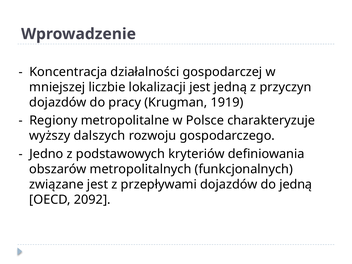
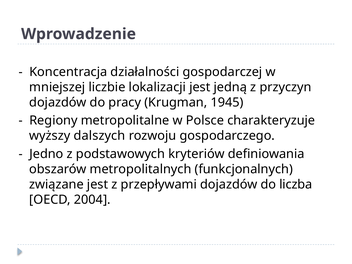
1919: 1919 -> 1945
do jedną: jedną -> liczba
2092: 2092 -> 2004
